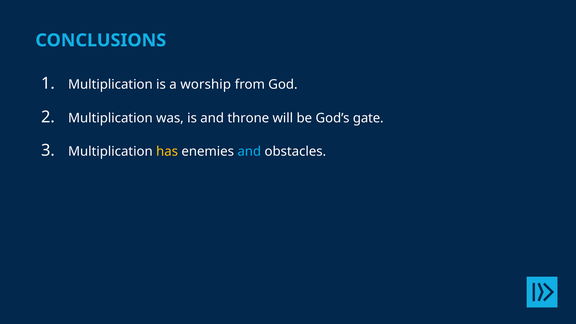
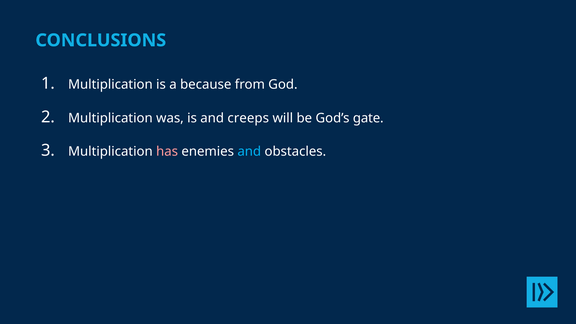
worship: worship -> because
throne: throne -> creeps
has colour: yellow -> pink
